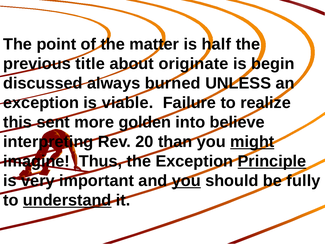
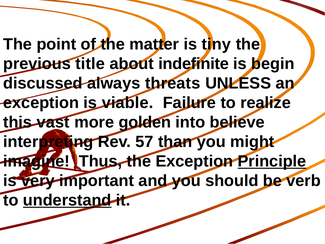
half: half -> tiny
originate: originate -> indefinite
burned: burned -> threats
sent: sent -> vast
20: 20 -> 57
might underline: present -> none
you at (186, 181) underline: present -> none
fully: fully -> verb
